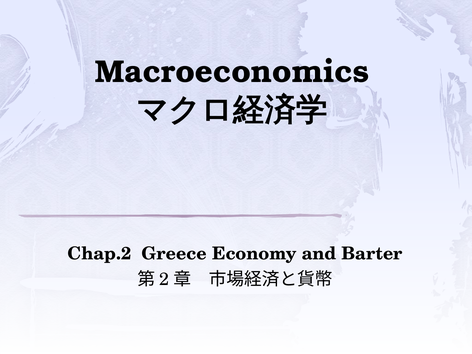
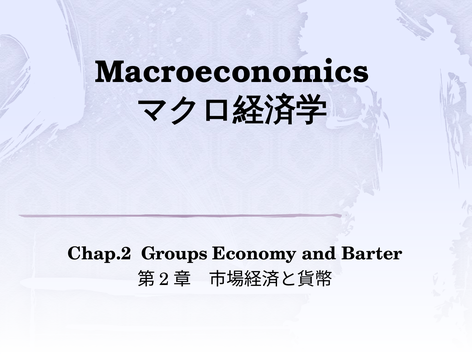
Greece: Greece -> Groups
